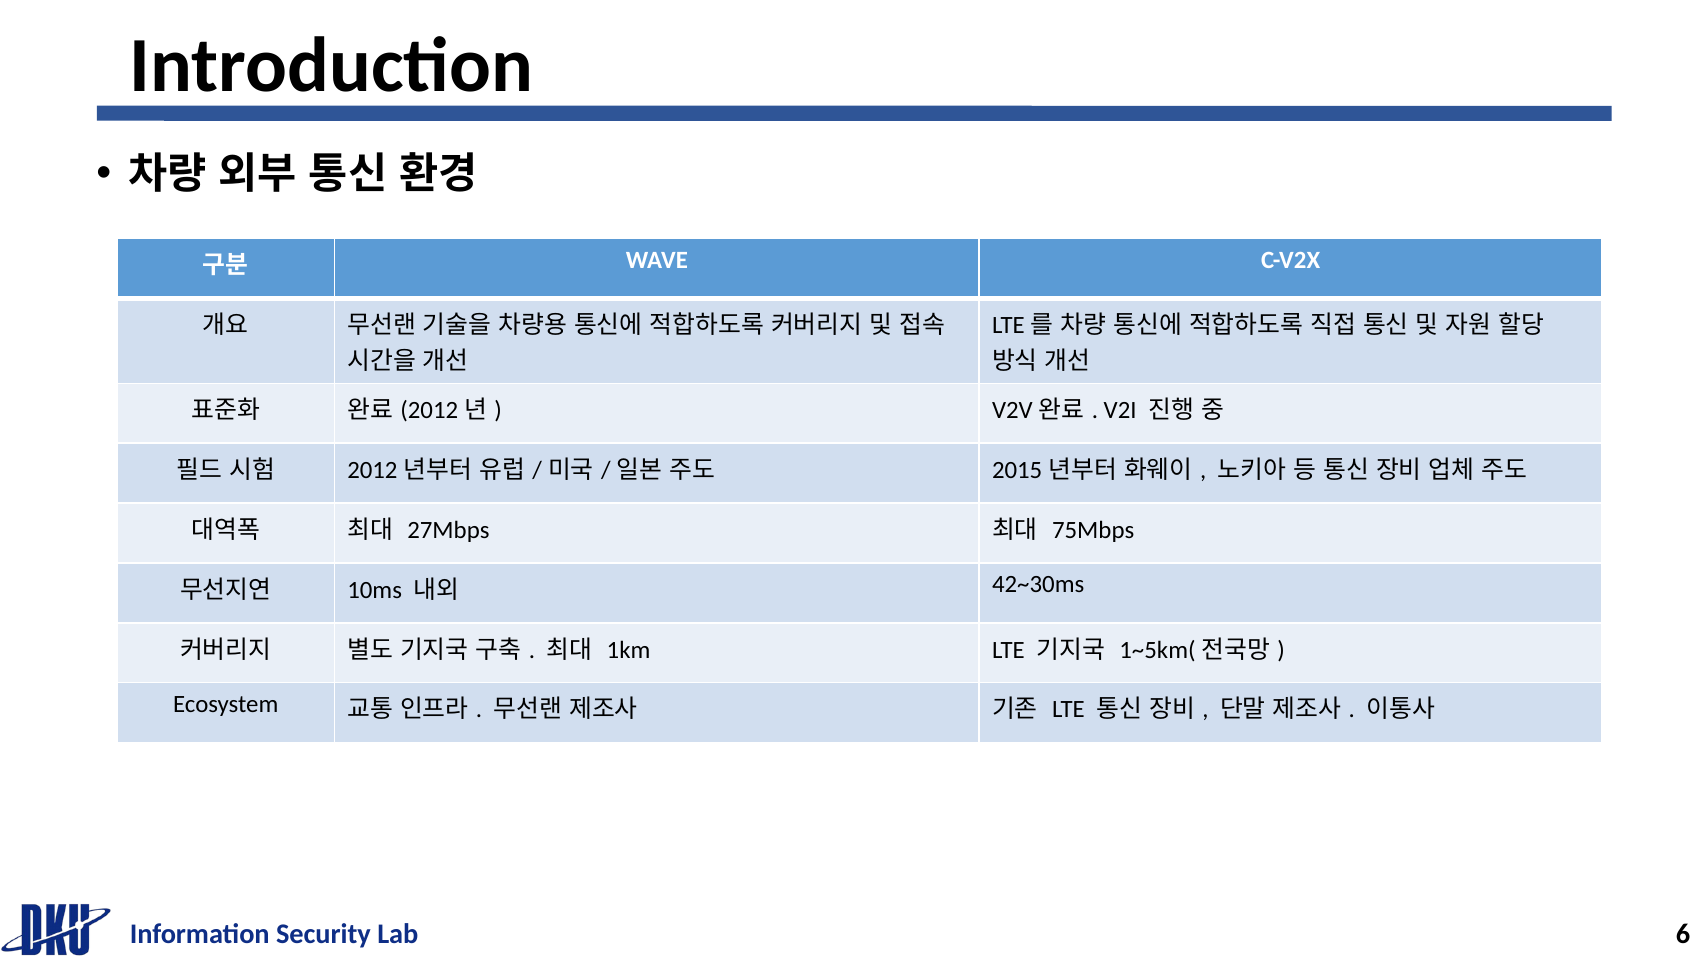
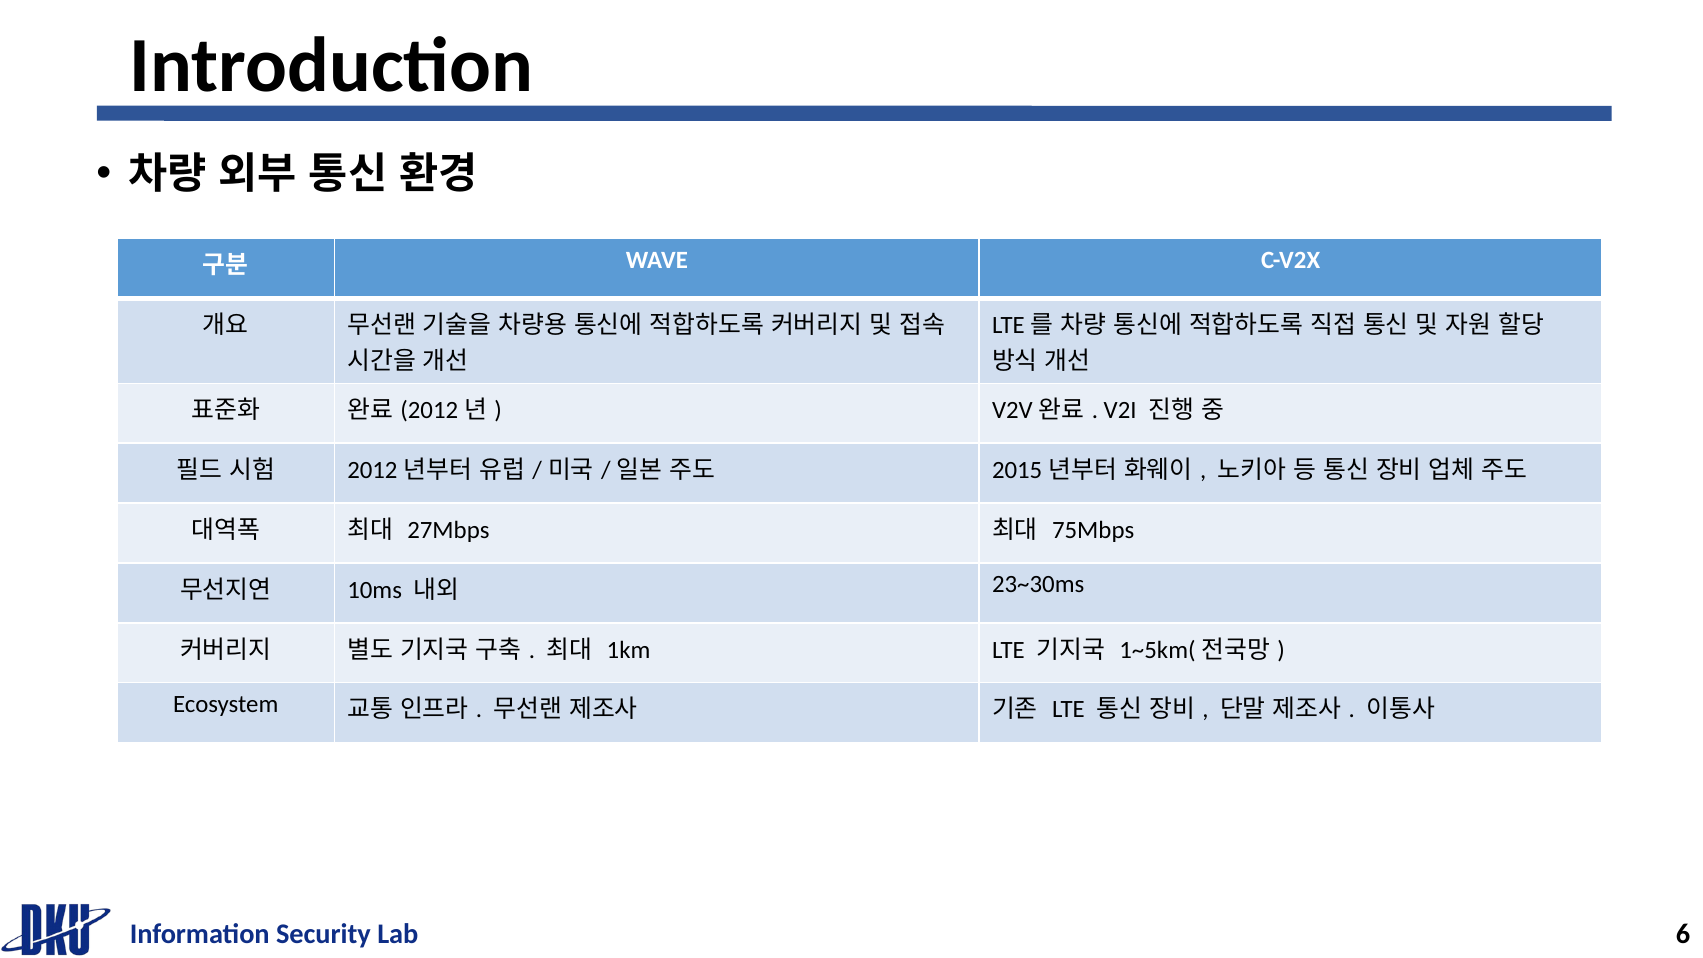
42~30ms: 42~30ms -> 23~30ms
